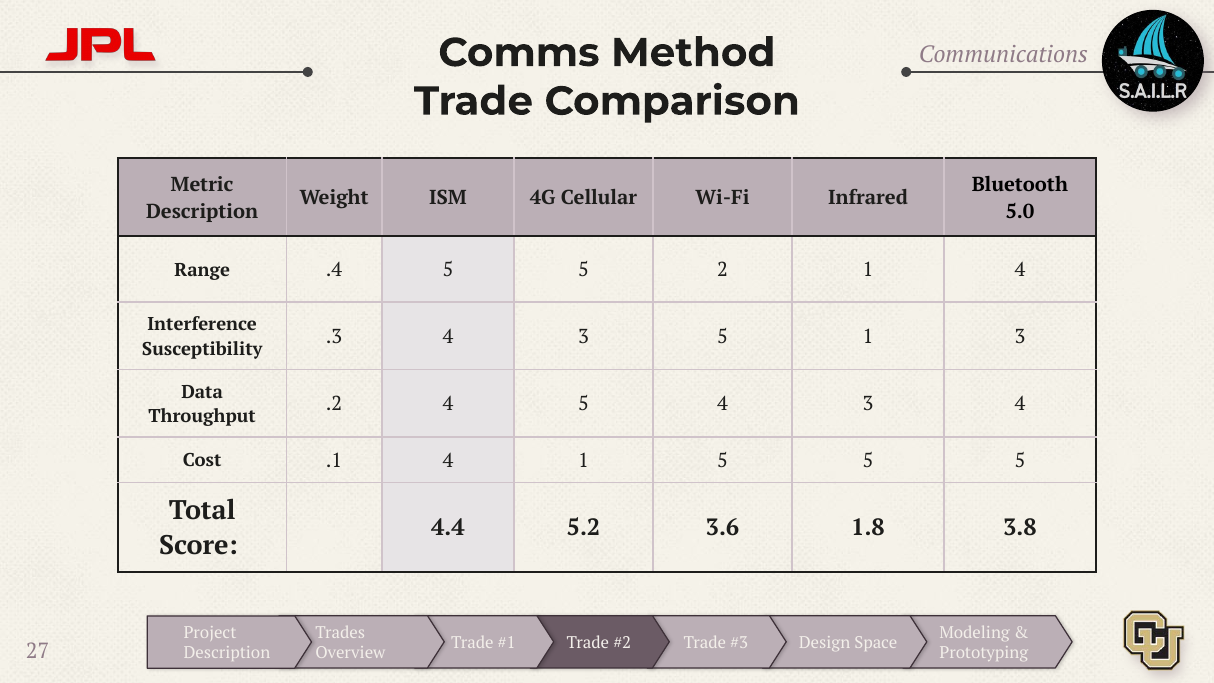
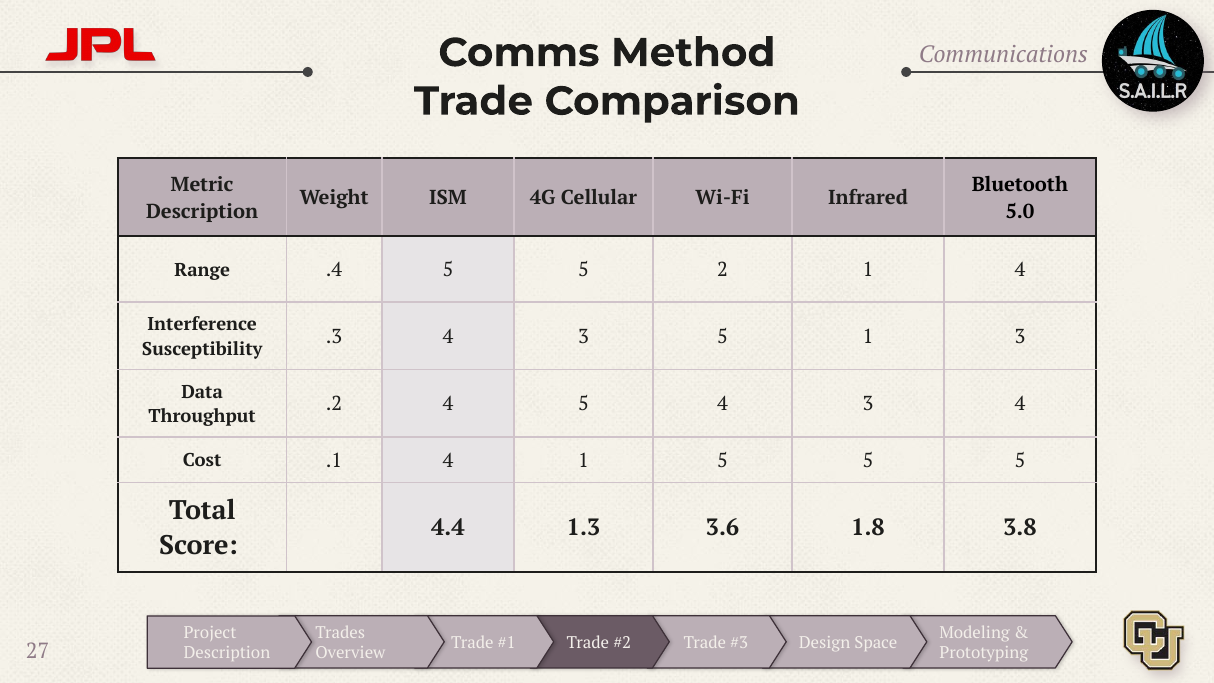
5.2: 5.2 -> 1.3
